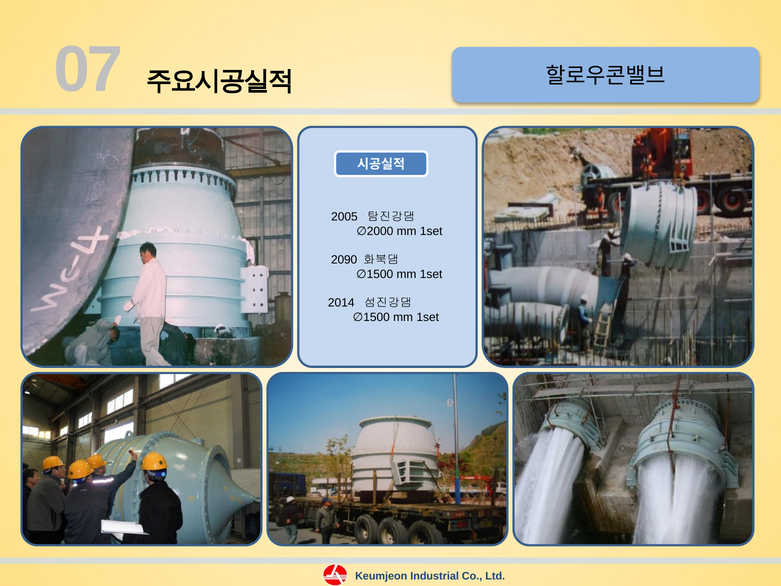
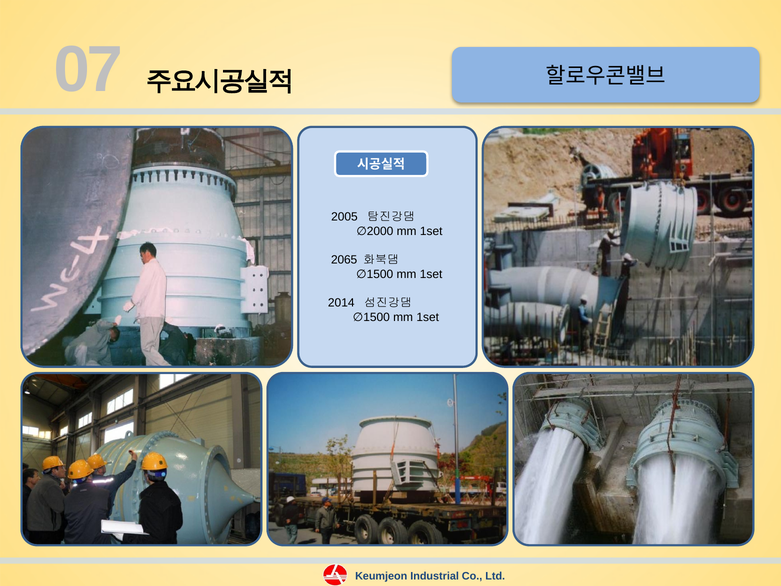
2090: 2090 -> 2065
